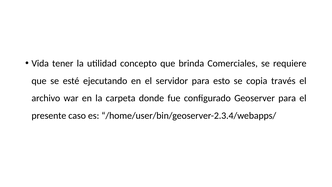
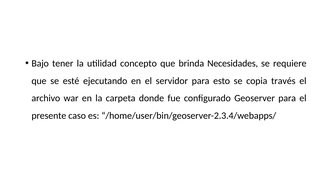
Vida: Vida -> Bajo
Comerciales: Comerciales -> Necesidades
